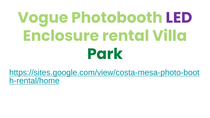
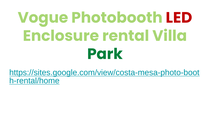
LED colour: purple -> red
